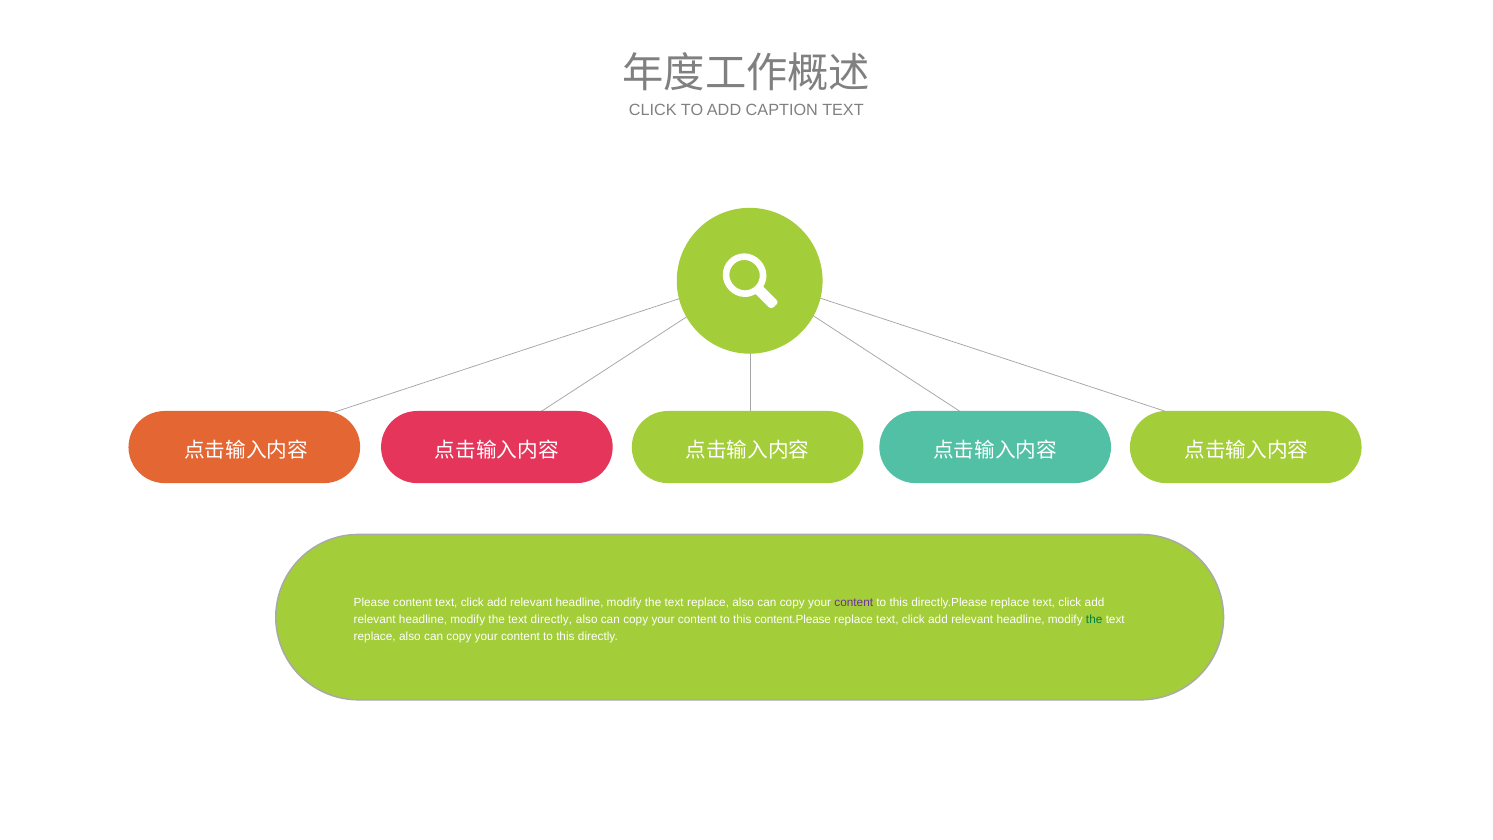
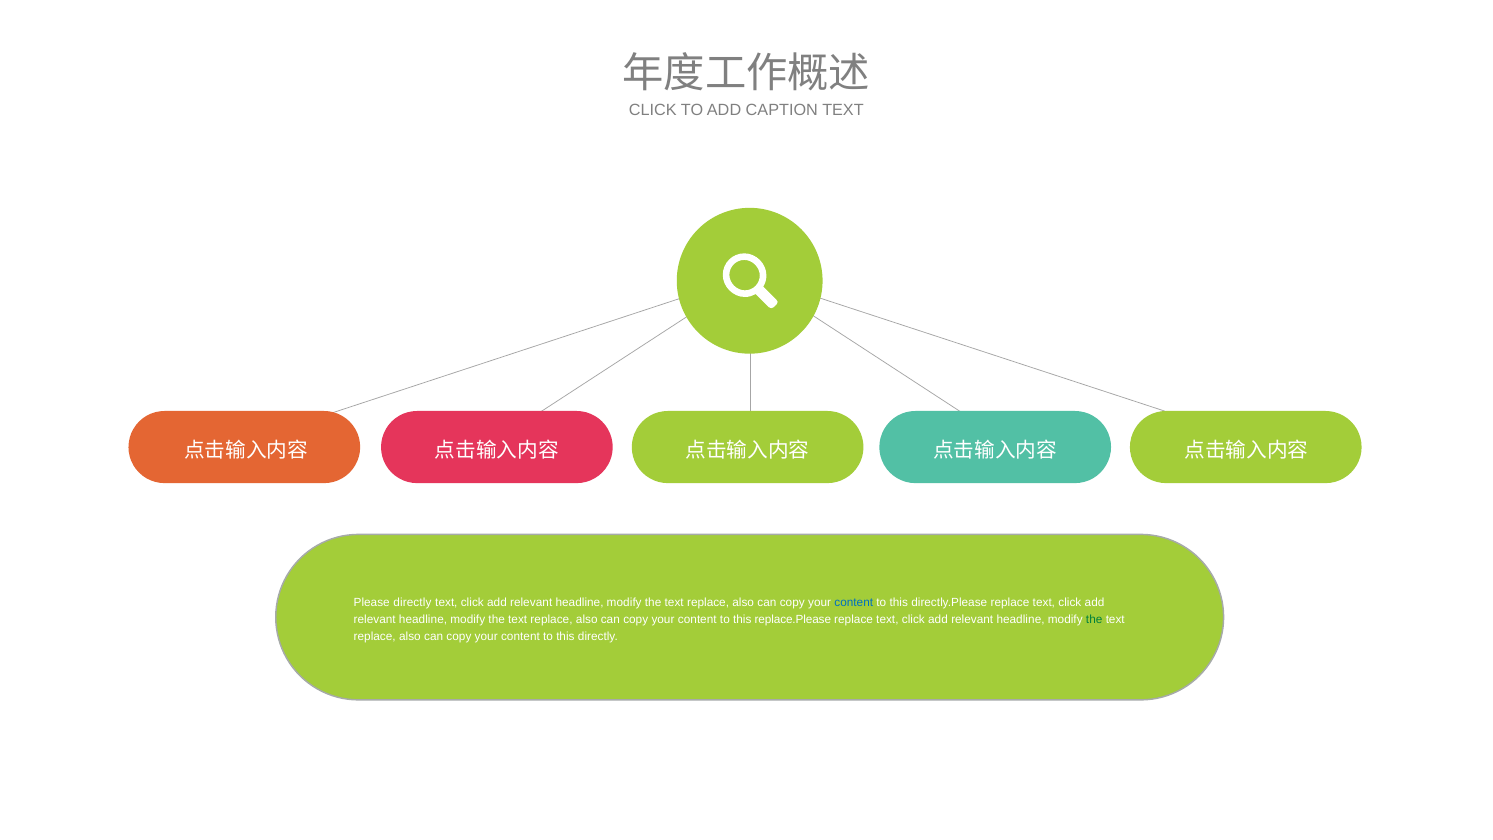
Please content: content -> directly
content at (854, 602) colour: purple -> blue
directly at (551, 619): directly -> replace
content.Please: content.Please -> replace.Please
